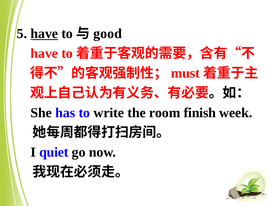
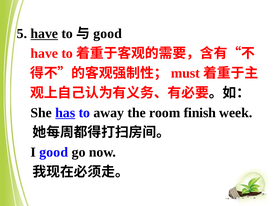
has underline: none -> present
write: write -> away
I quiet: quiet -> good
